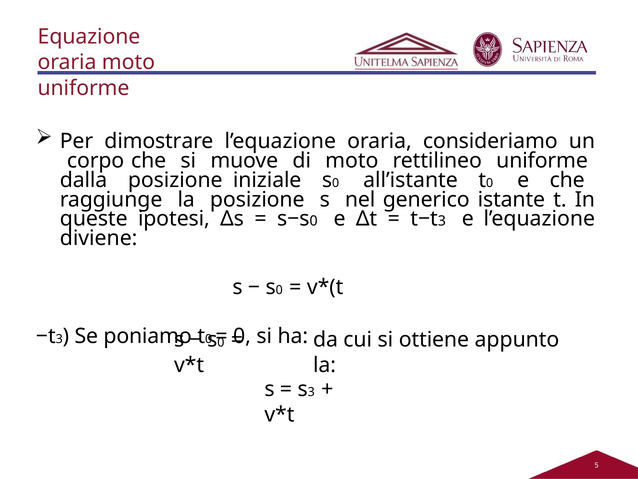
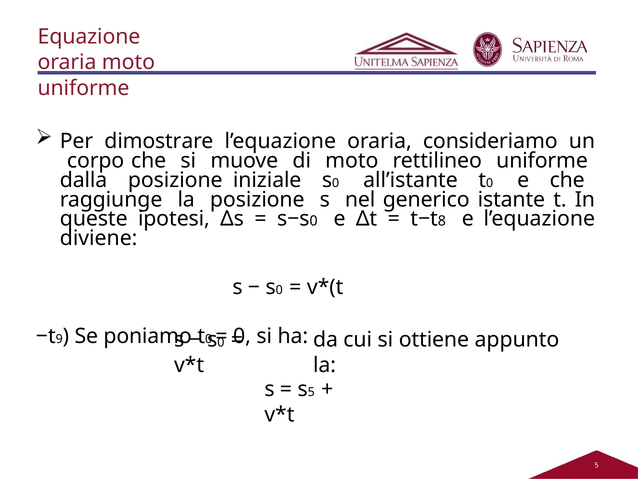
3 at (442, 221): 3 -> 8
3 at (59, 339): 3 -> 9
s 3: 3 -> 5
